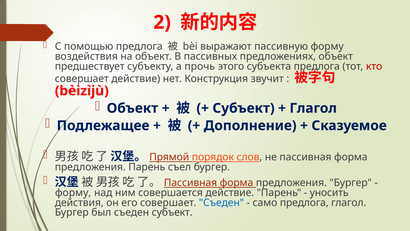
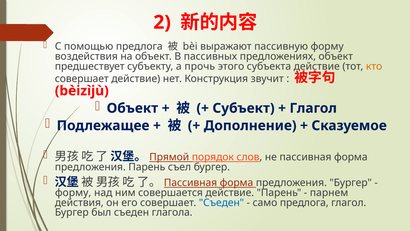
субъекта предлога: предлога -> действие
кто colour: red -> orange
уносить: уносить -> парнем
съеден субъект: субъект -> глагола
